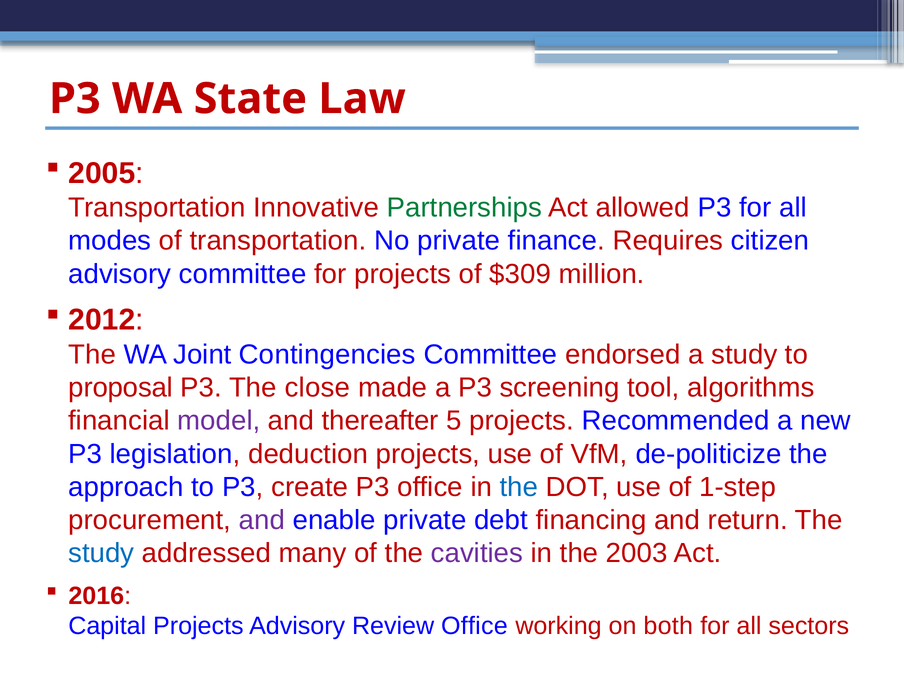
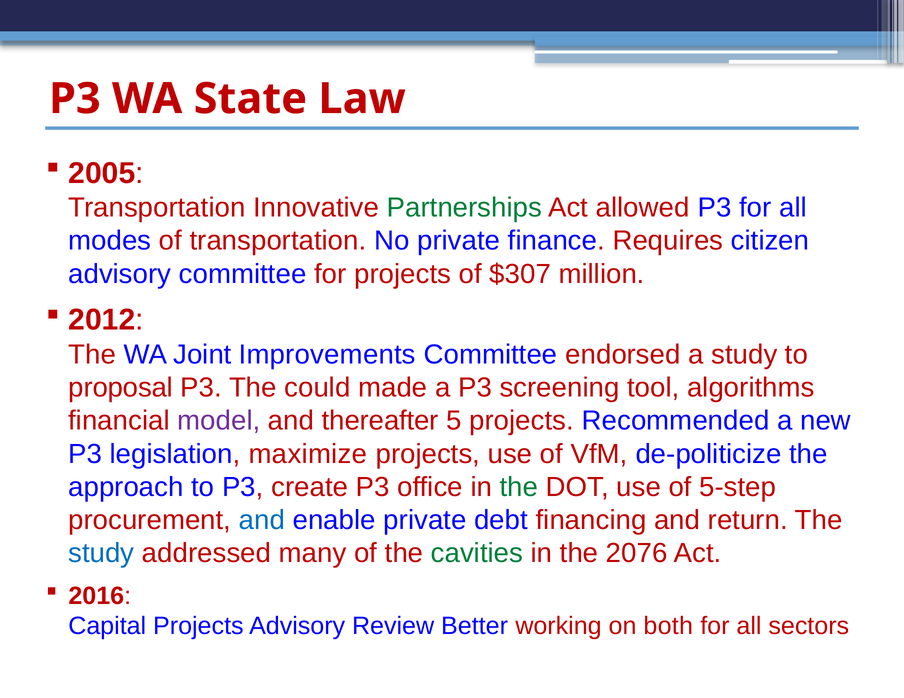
$309: $309 -> $307
Contingencies: Contingencies -> Improvements
close: close -> could
deduction: deduction -> maximize
the at (519, 487) colour: blue -> green
1-step: 1-step -> 5-step
and at (262, 521) colour: purple -> blue
cavities colour: purple -> green
2003: 2003 -> 2076
Review Office: Office -> Better
